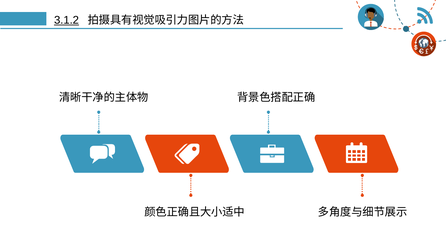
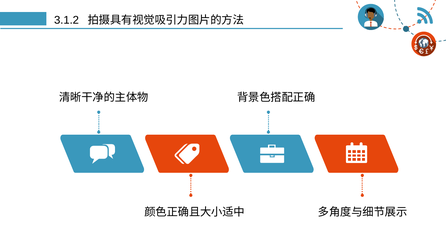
3.1.2 underline: present -> none
